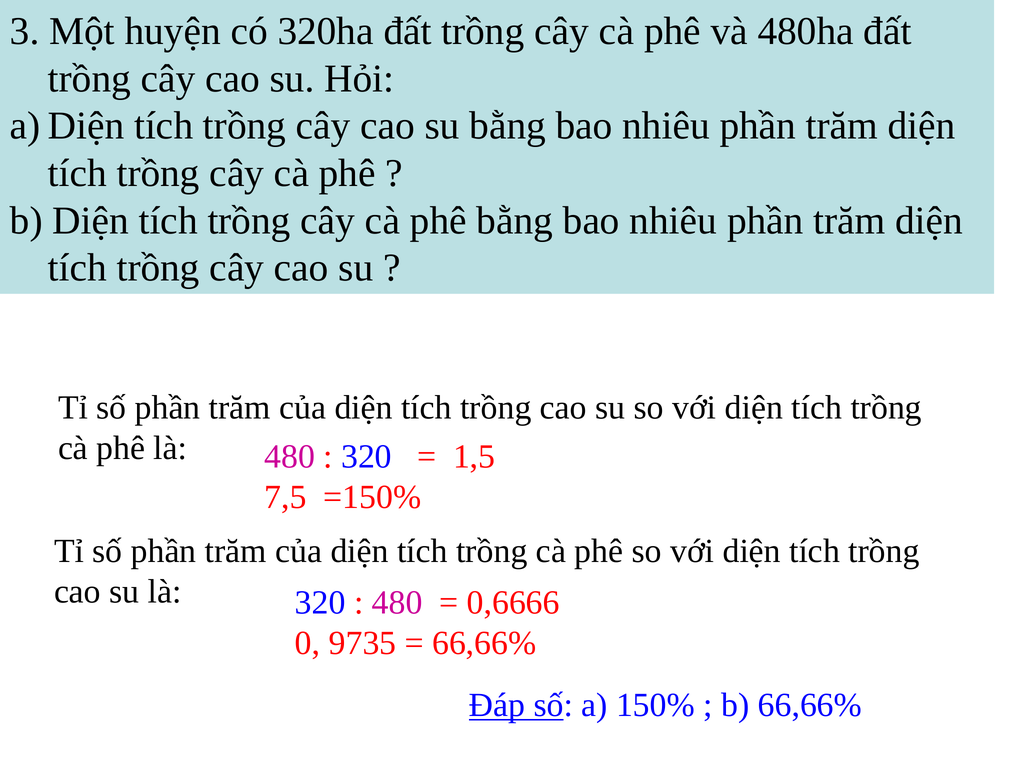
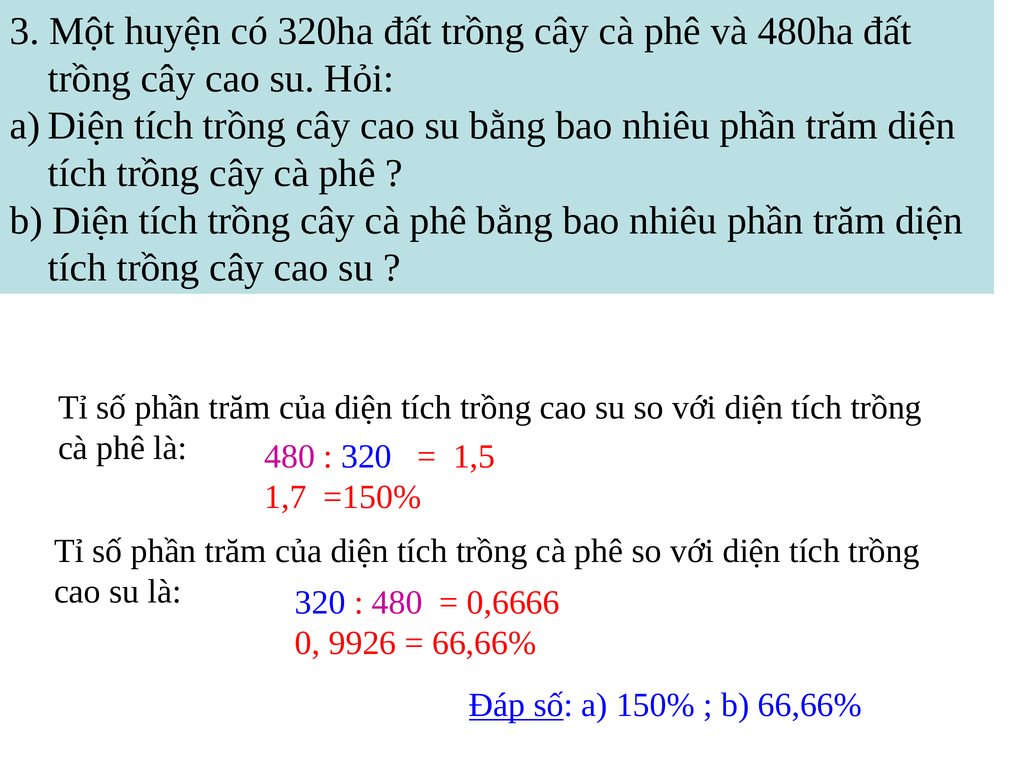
7,5: 7,5 -> 1,7
9735: 9735 -> 9926
